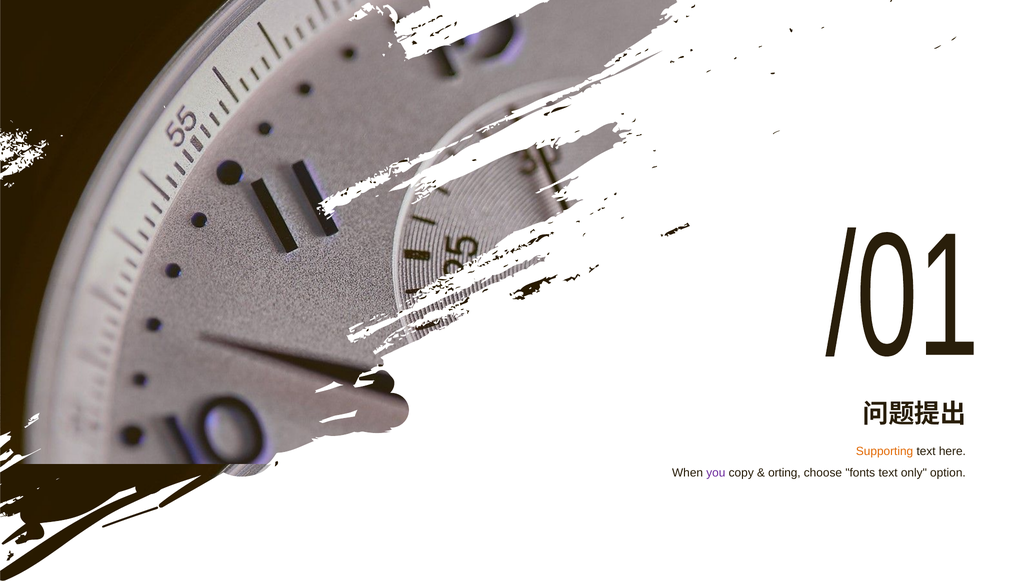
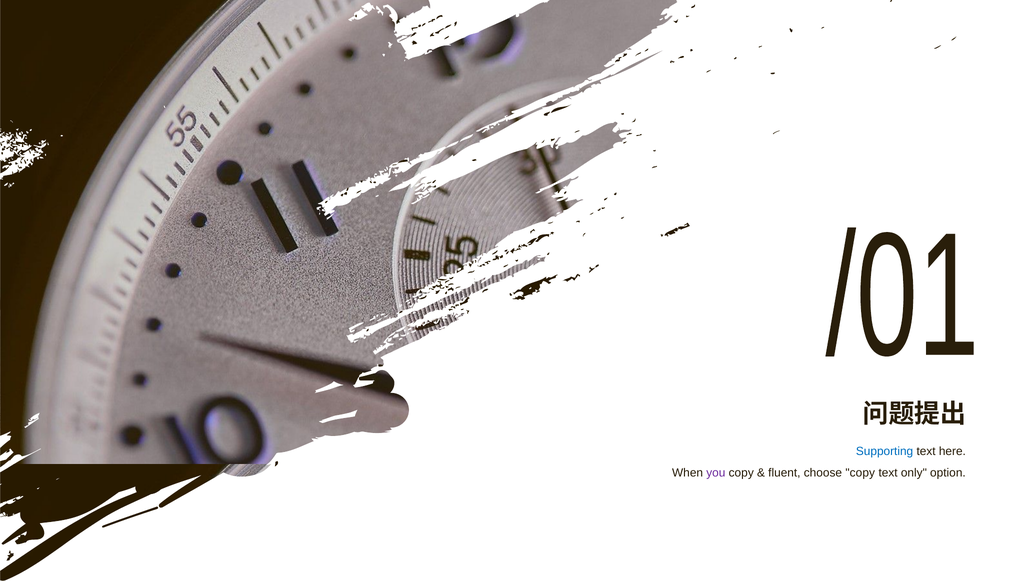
Supporting colour: orange -> blue
orting: orting -> fluent
choose fonts: fonts -> copy
